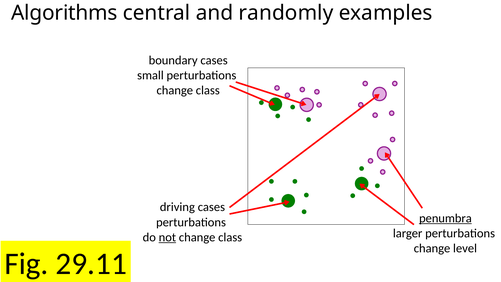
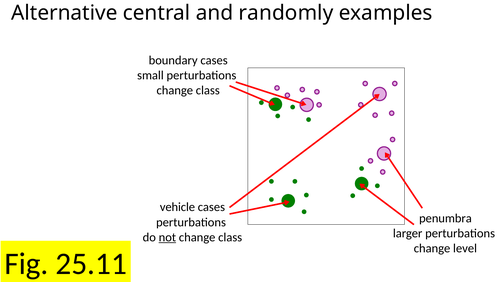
Algorithms: Algorithms -> Alternative
driving: driving -> vehicle
penumbra underline: present -> none
29.11: 29.11 -> 25.11
